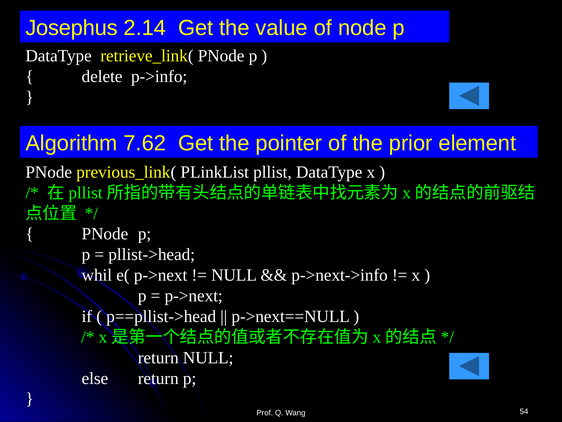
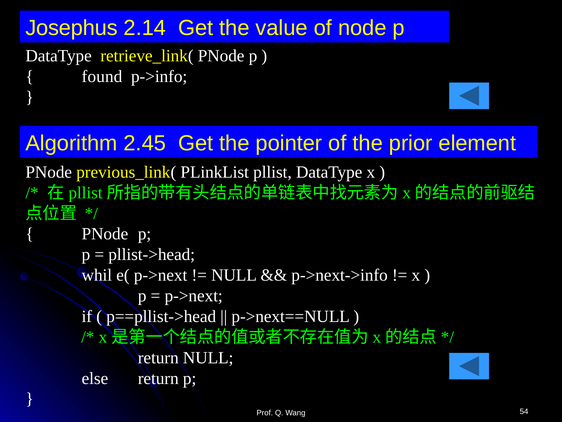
delete: delete -> found
7.62: 7.62 -> 2.45
